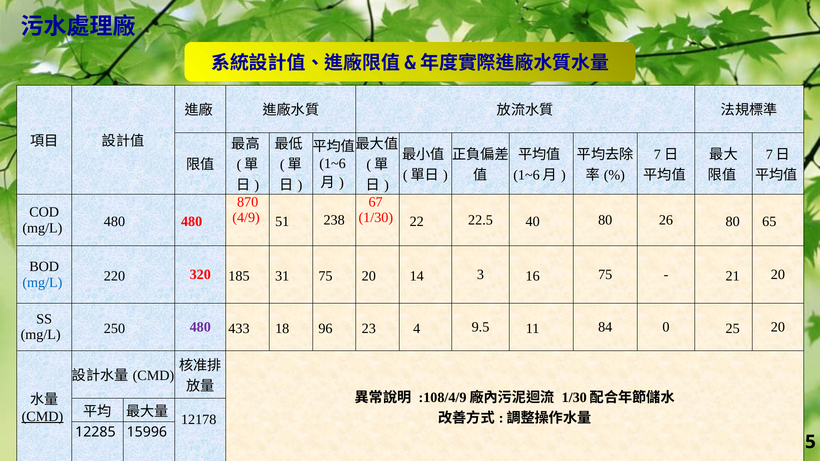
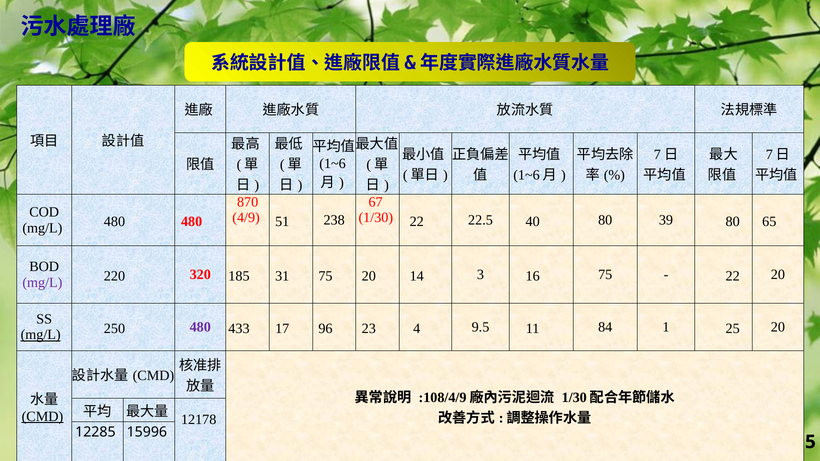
26: 26 -> 39
mg/L at (42, 283) colour: blue -> purple
21 at (733, 276): 21 -> 22
mg/L at (41, 335) underline: none -> present
18: 18 -> 17
0: 0 -> 1
